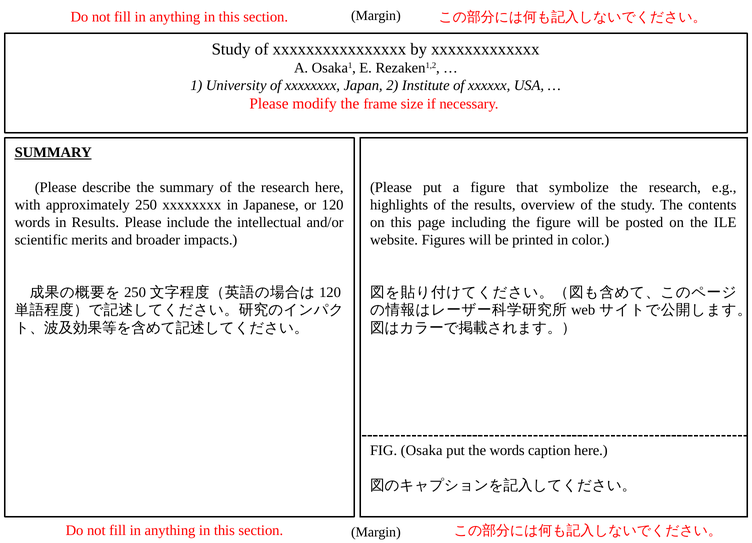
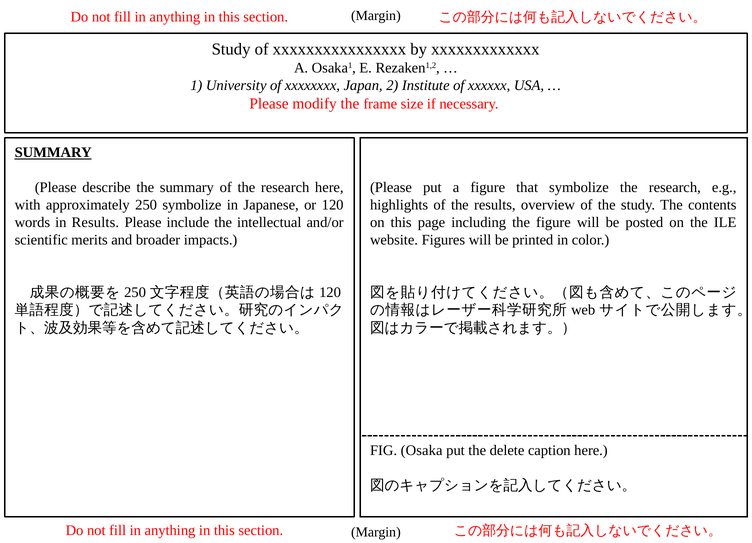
250 xxxxxxxx: xxxxxxxx -> symbolize
the words: words -> delete
